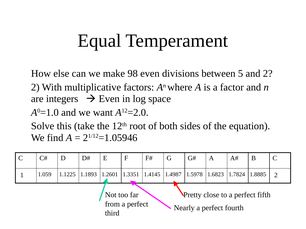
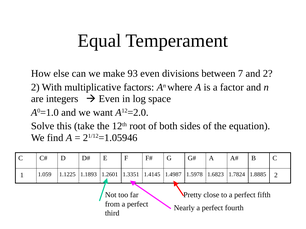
98: 98 -> 93
5: 5 -> 7
